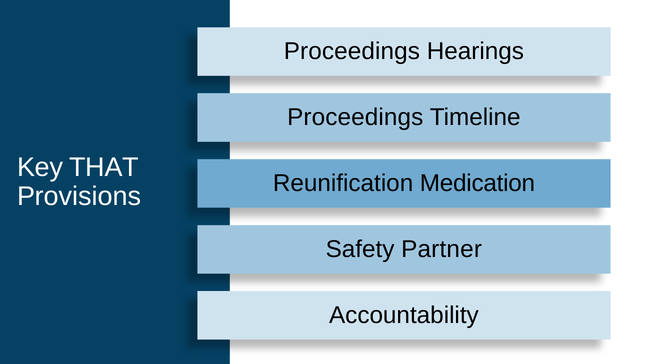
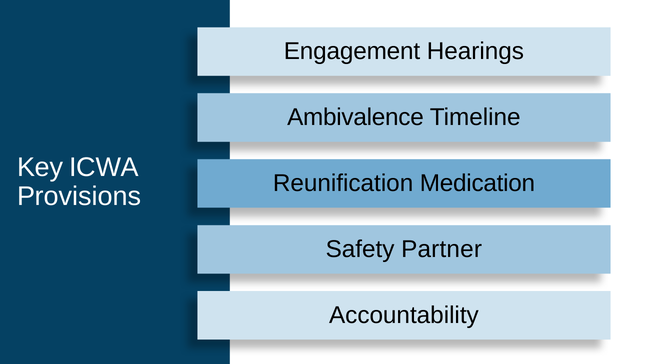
Proceedings at (352, 51): Proceedings -> Engagement
Proceedings at (355, 117): Proceedings -> Ambivalence
THAT: THAT -> ICWA
